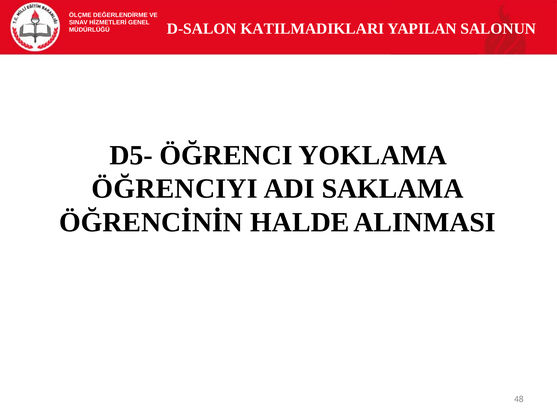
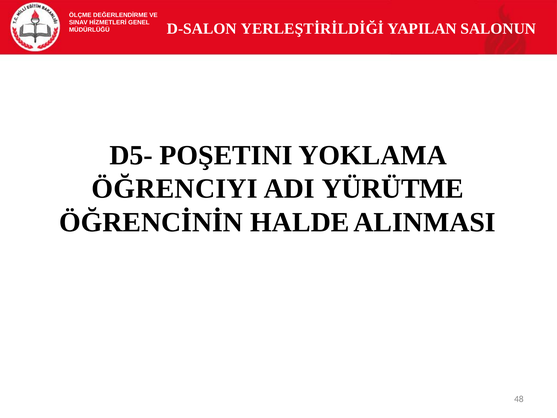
KATILMADIKLARI: KATILMADIKLARI -> YERLEŞTİRİLDİĞİ
ÖĞRENCI: ÖĞRENCI -> POŞETINI
SAKLAMA: SAKLAMA -> YÜRÜTME
